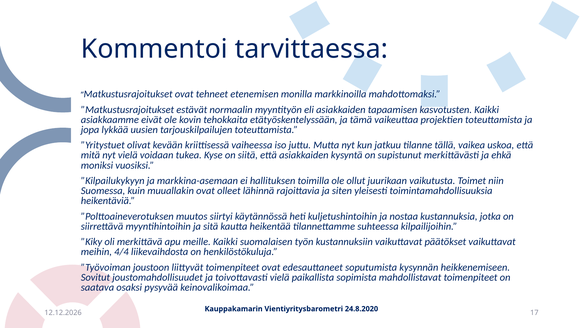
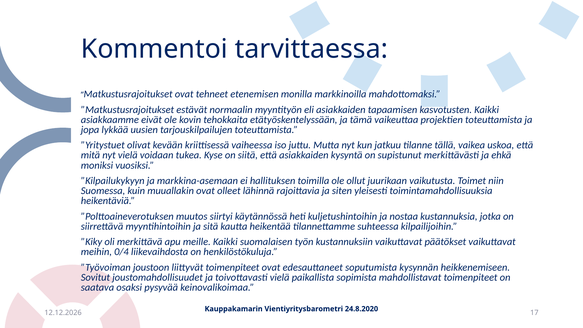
4/4: 4/4 -> 0/4
